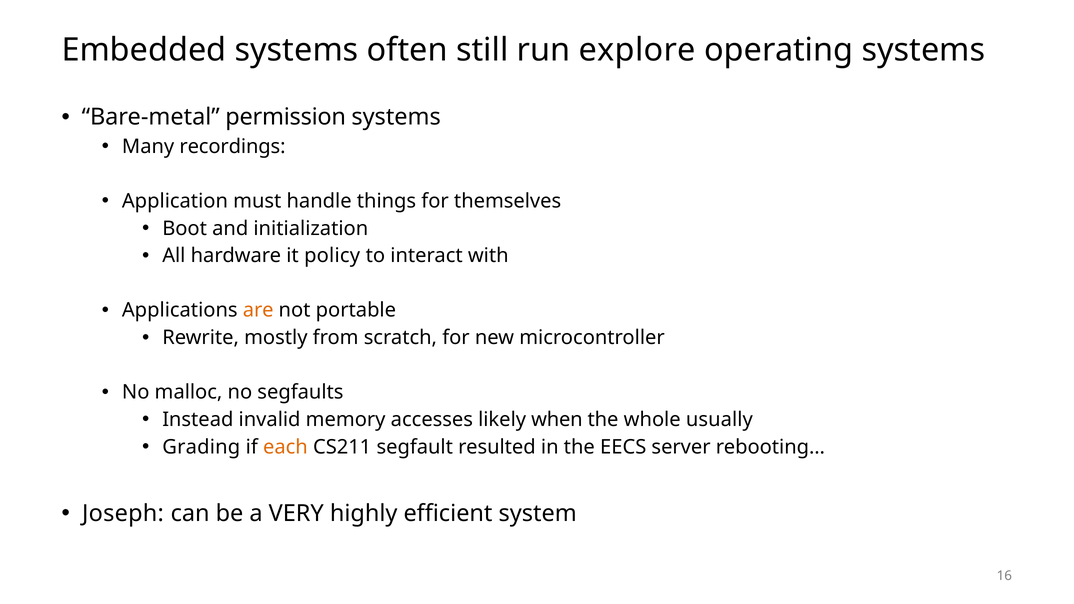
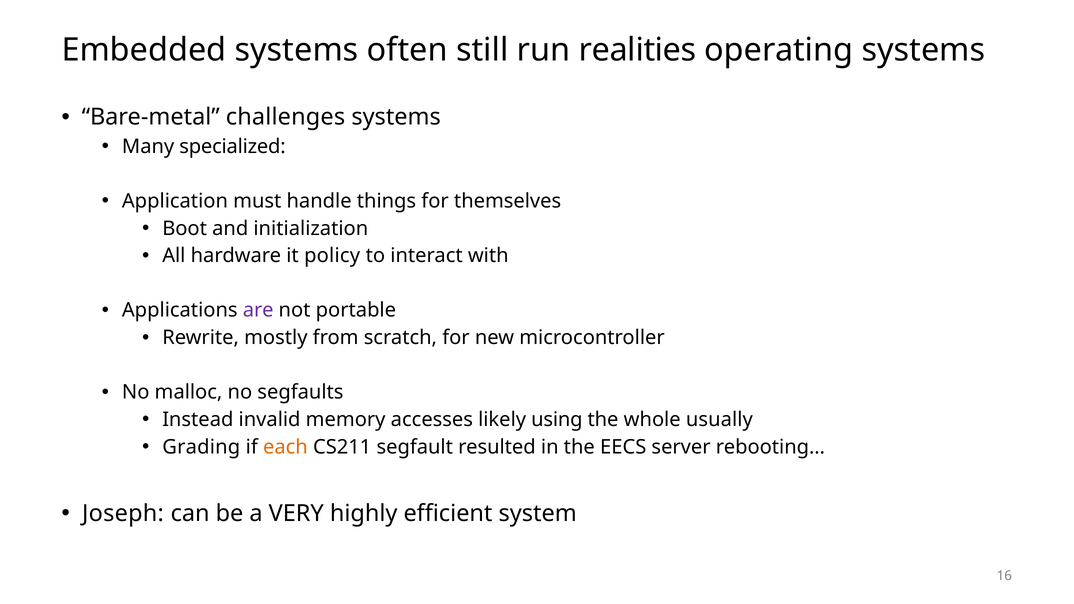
explore: explore -> realities
permission: permission -> challenges
recordings: recordings -> specialized
are colour: orange -> purple
when: when -> using
